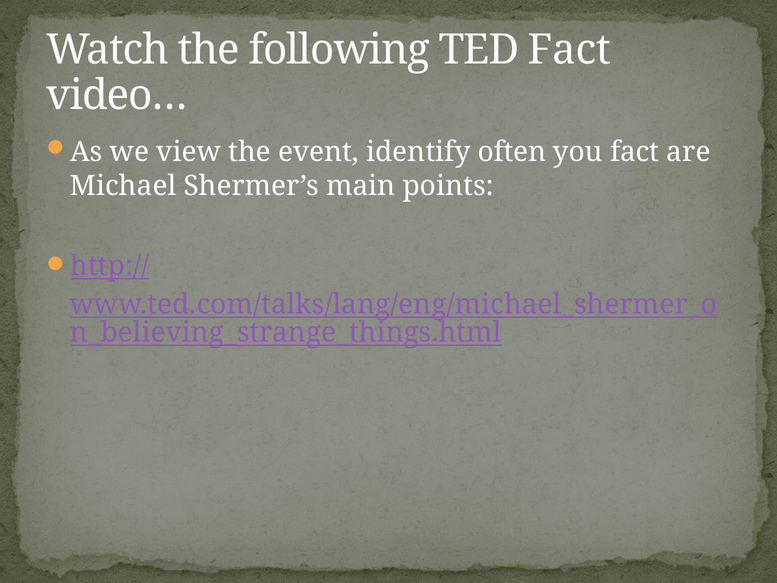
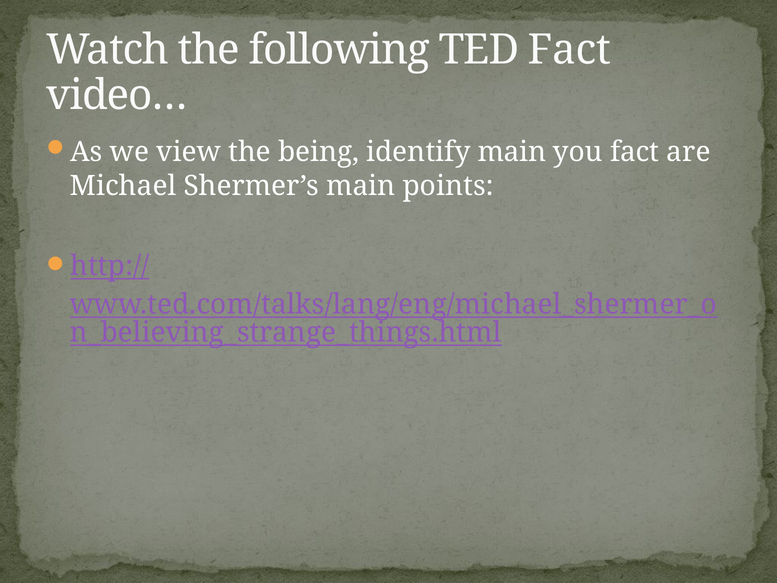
event: event -> being
identify often: often -> main
